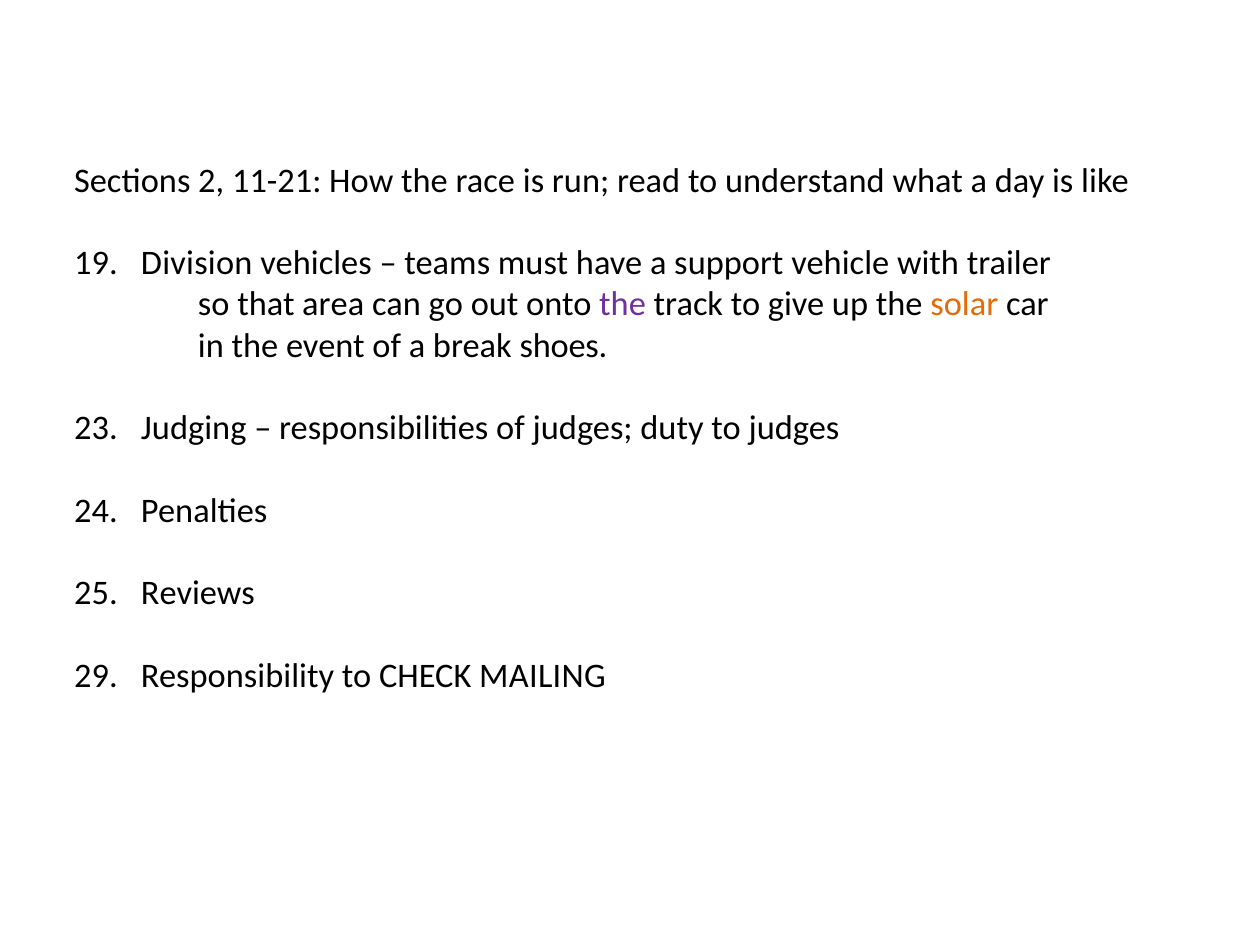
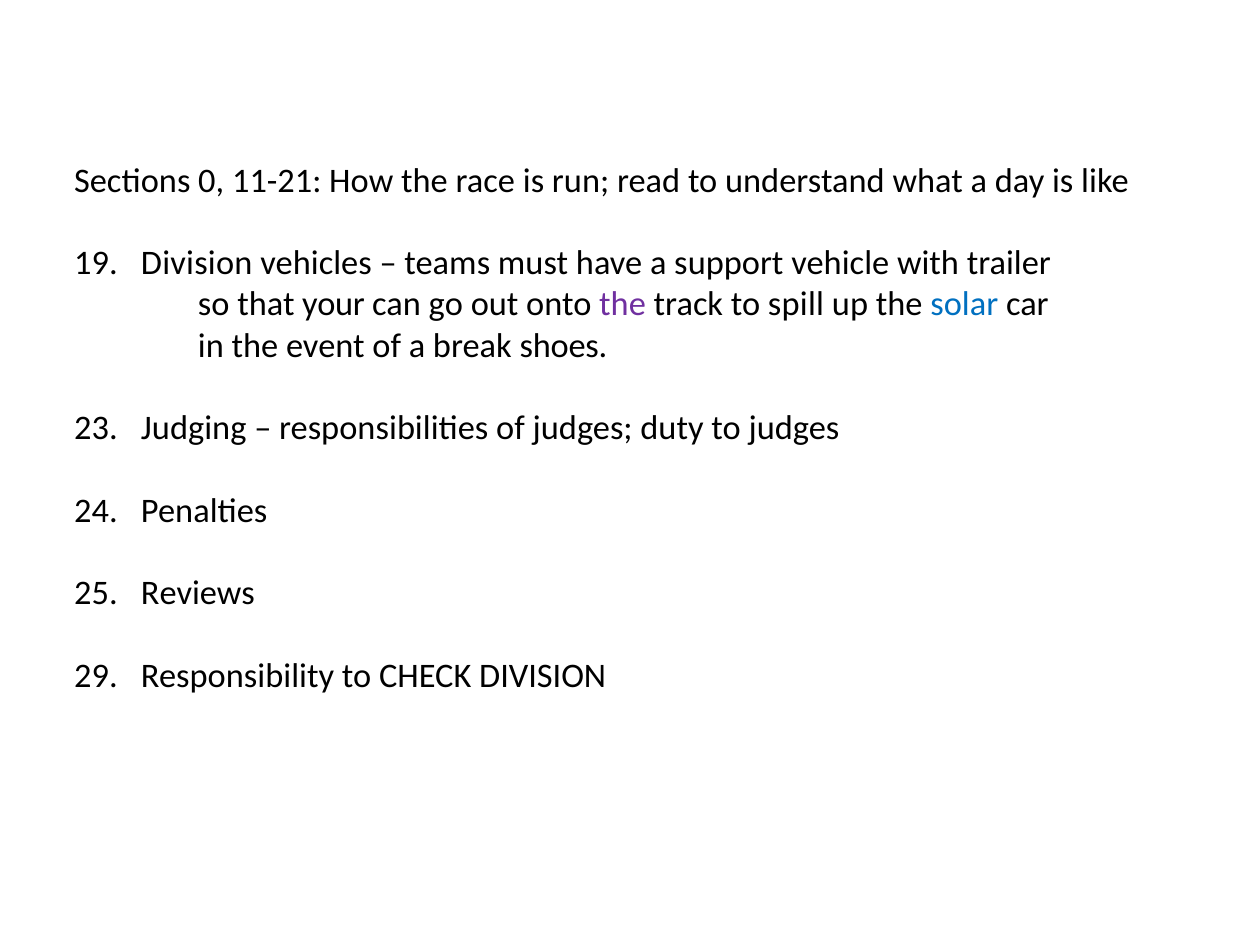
2: 2 -> 0
area: area -> your
give: give -> spill
solar colour: orange -> blue
CHECK MAILING: MAILING -> DIVISION
